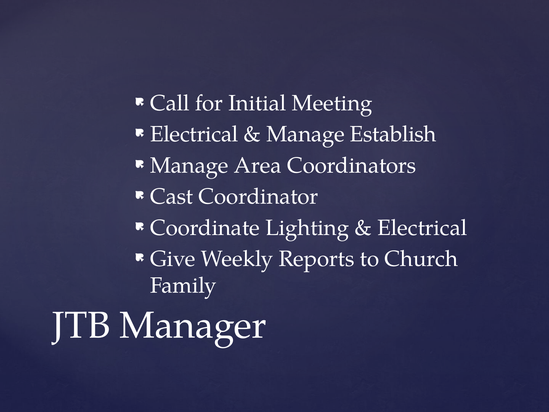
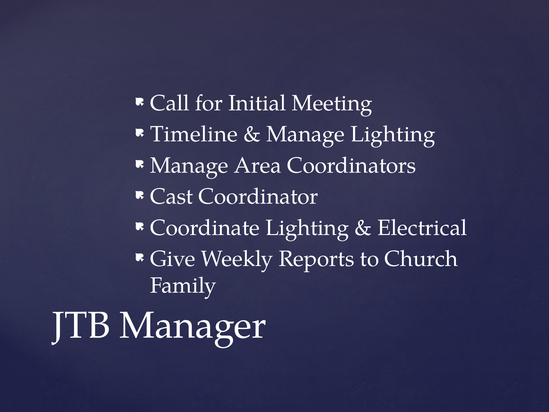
Electrical at (194, 134): Electrical -> Timeline
Manage Establish: Establish -> Lighting
